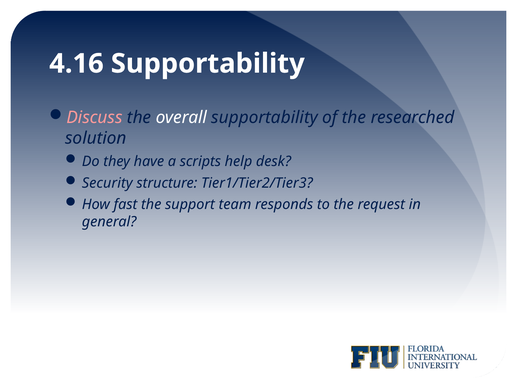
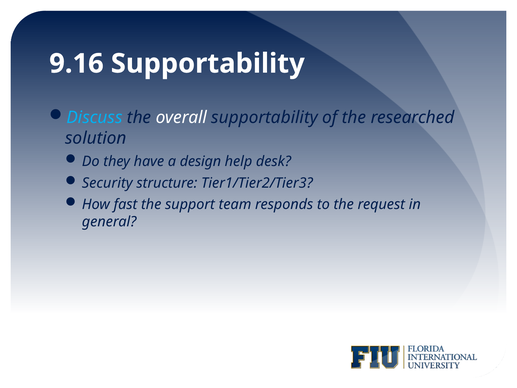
4.16: 4.16 -> 9.16
Discuss colour: pink -> light blue
scripts: scripts -> design
